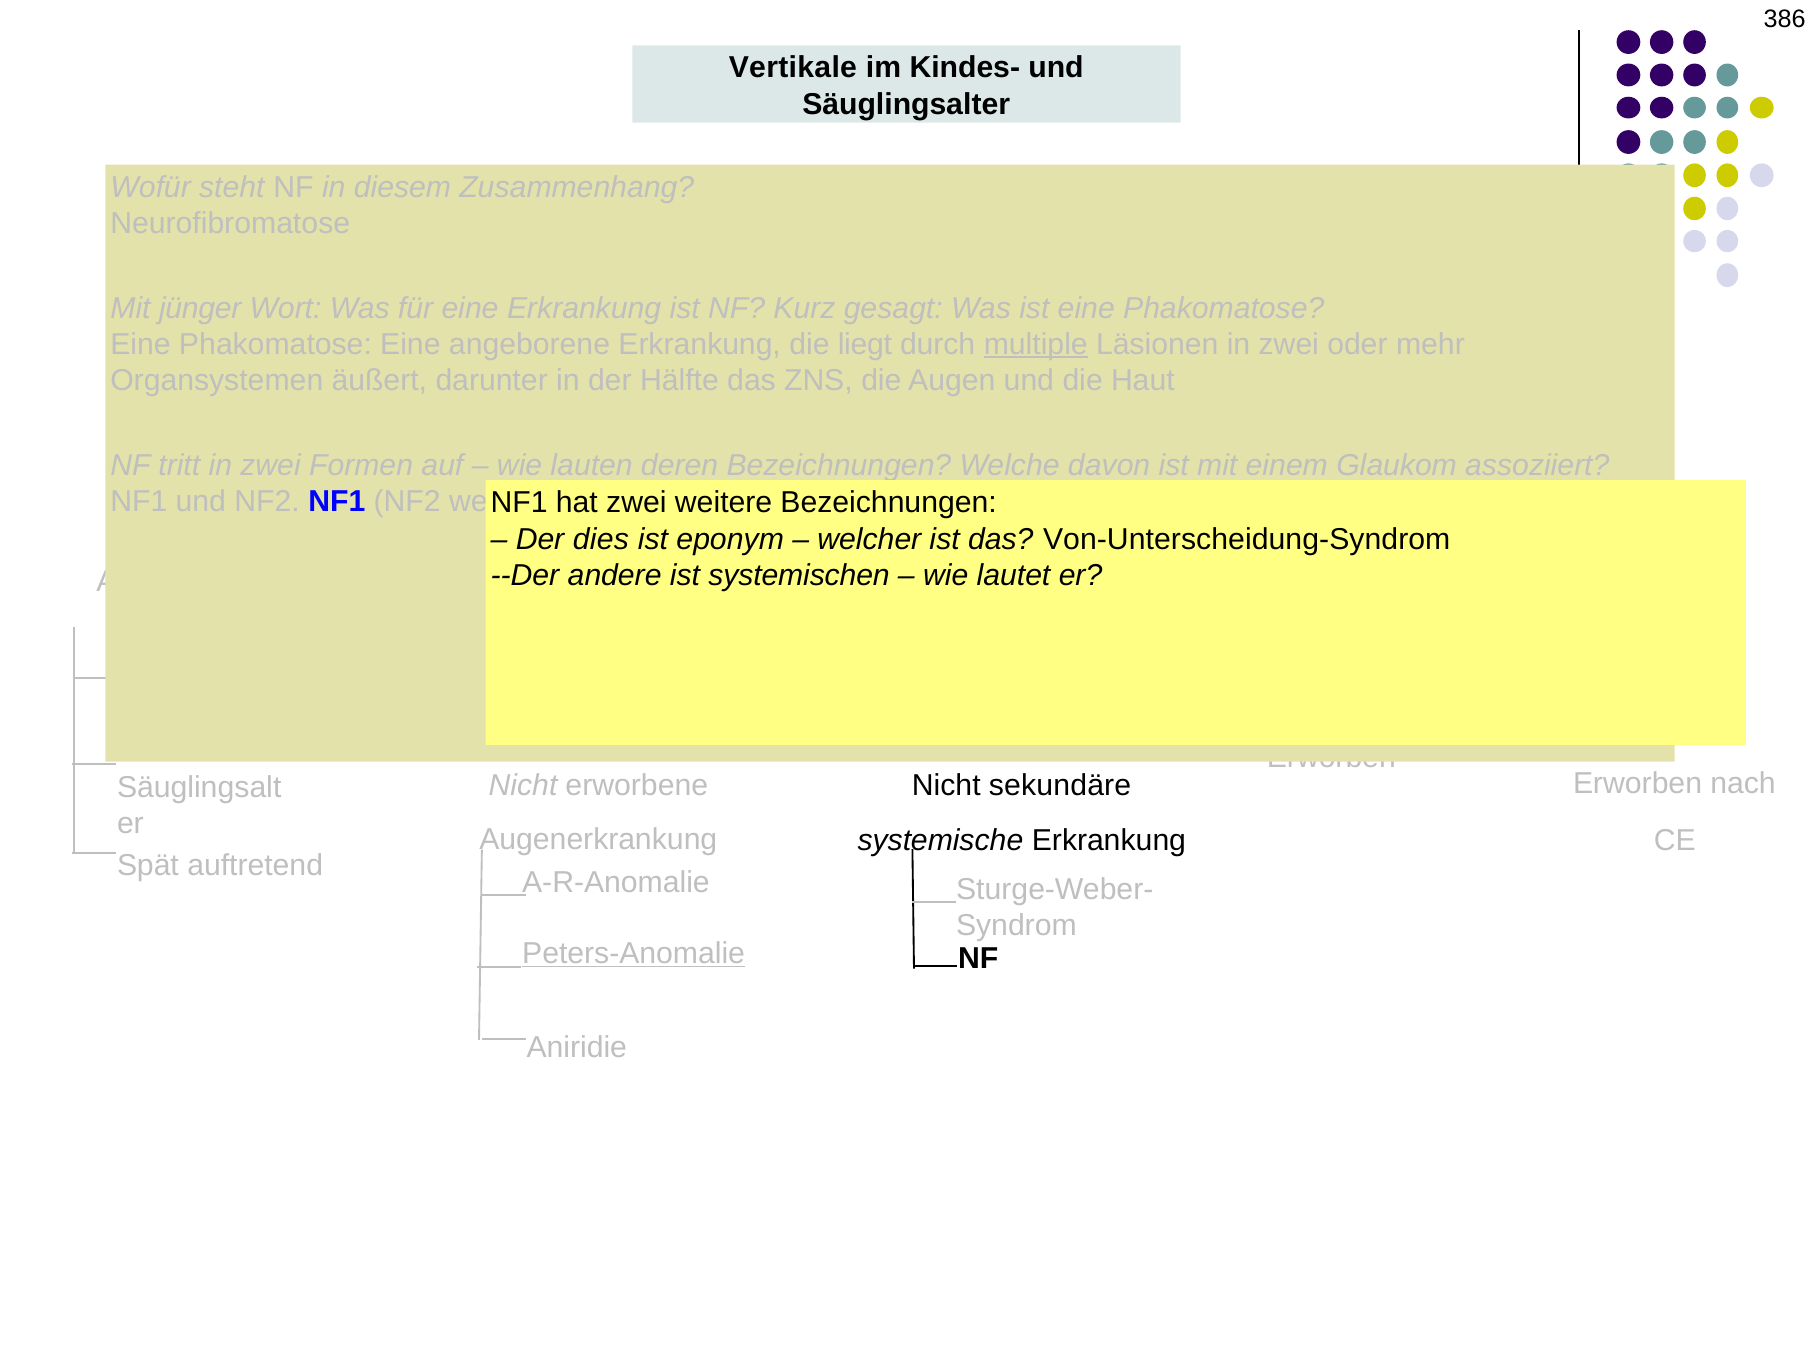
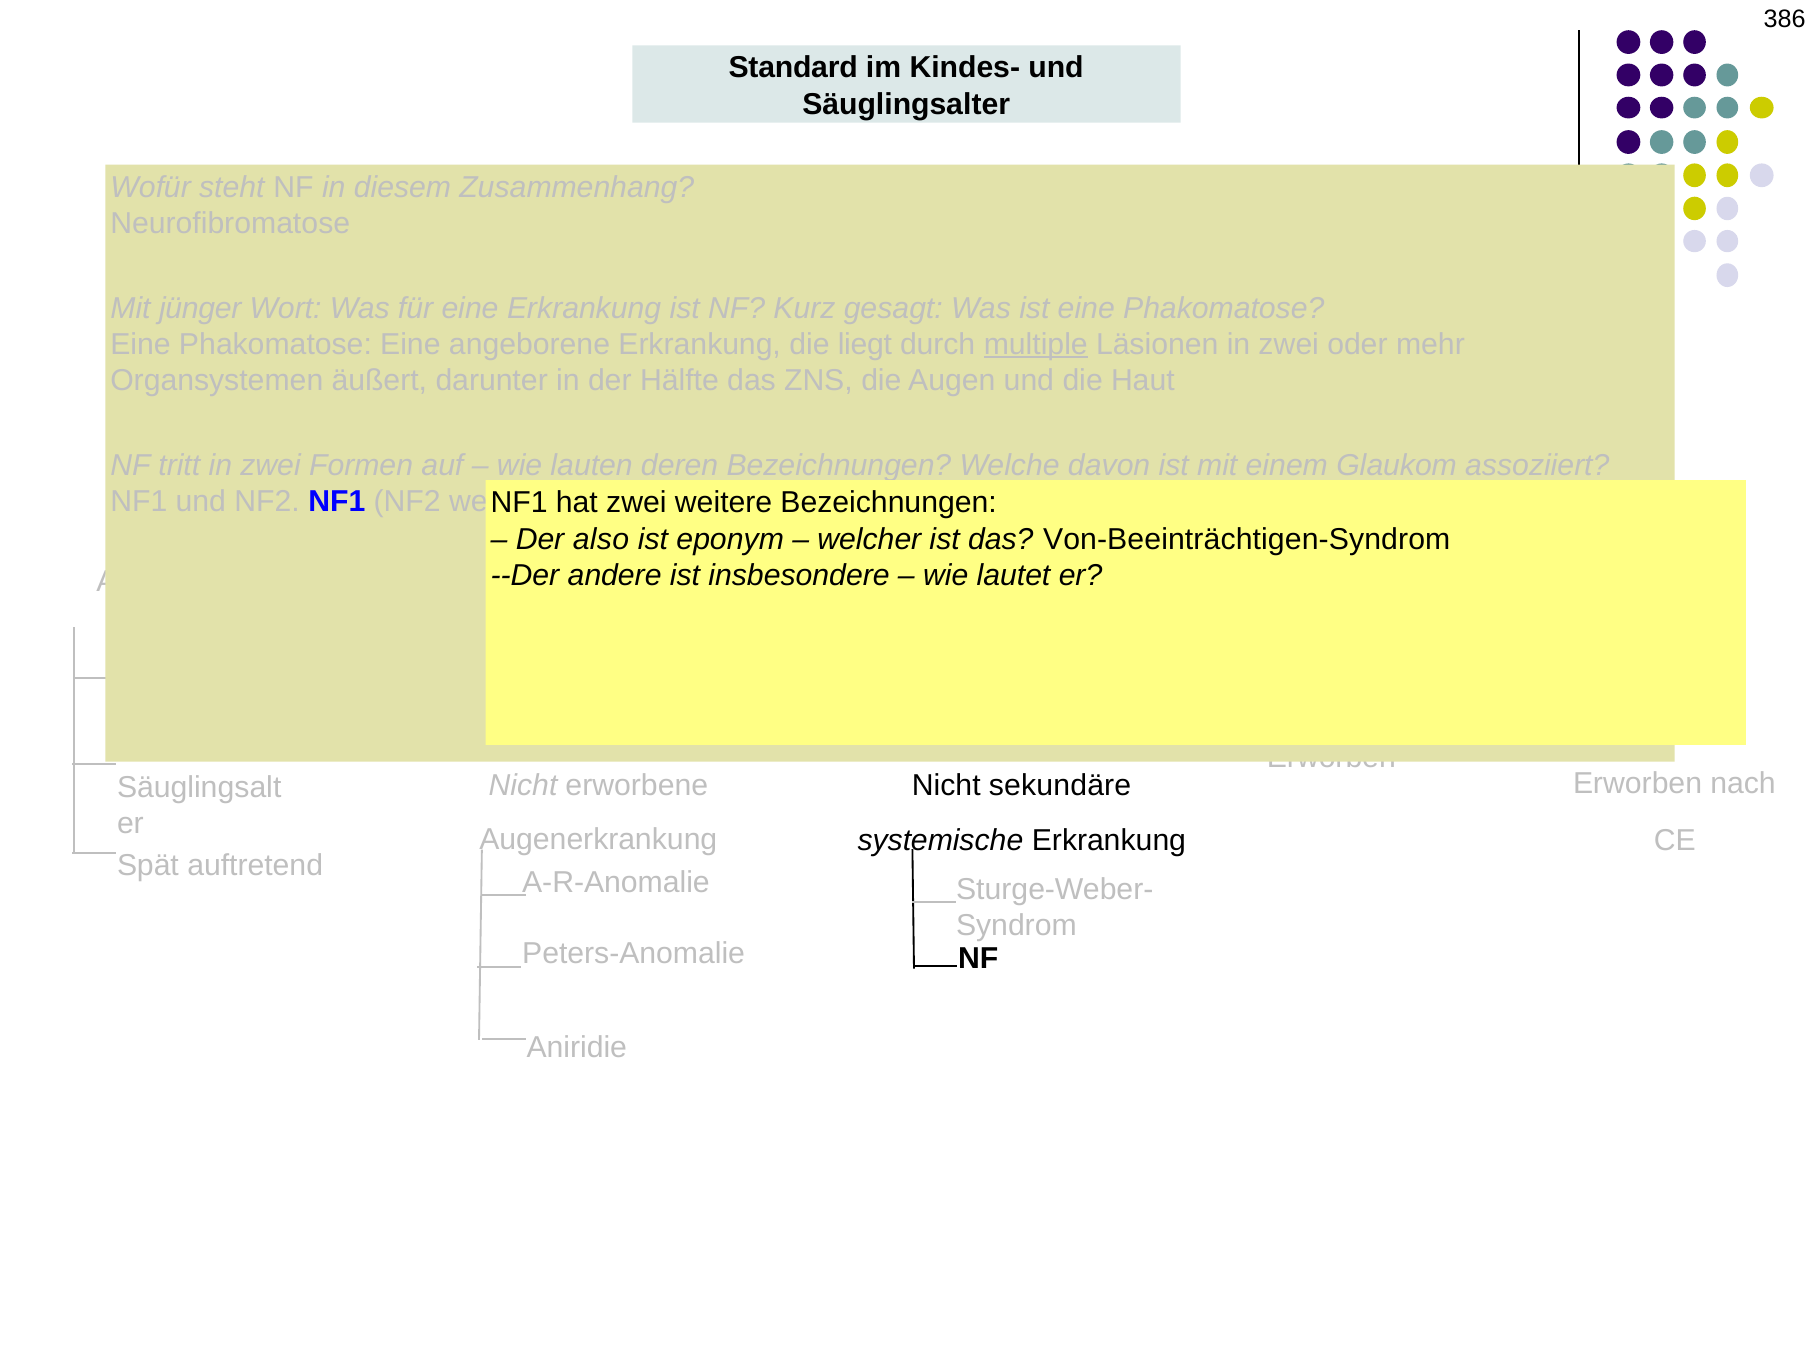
Vertikale: Vertikale -> Standard
dies: dies -> also
Von-Unterscheidung-Syndrom: Von-Unterscheidung-Syndrom -> Von-Beeinträchtigen-Syndrom
systemischen: systemischen -> insbesondere
Peters-Anomalie underline: present -> none
